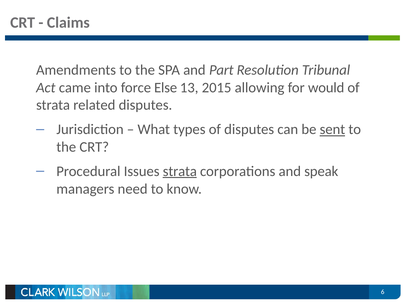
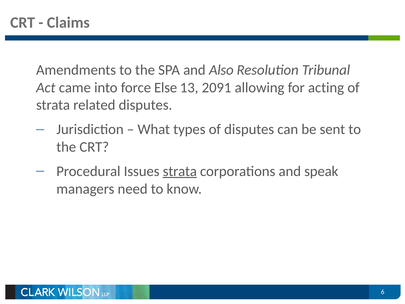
Part: Part -> Also
2015: 2015 -> 2091
would: would -> acting
sent underline: present -> none
